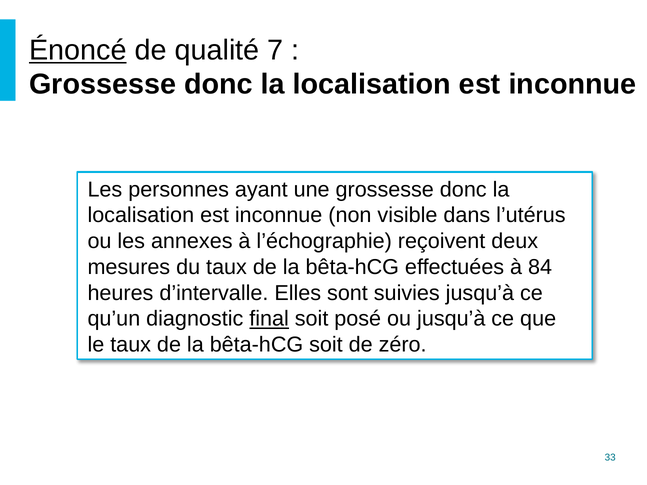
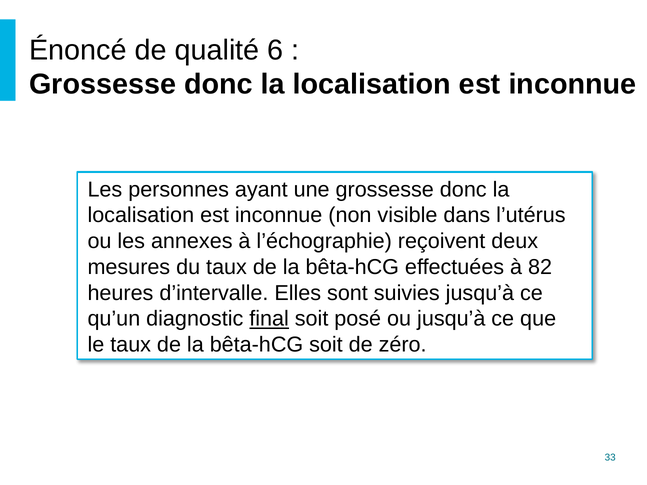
Énoncé underline: present -> none
7: 7 -> 6
84: 84 -> 82
